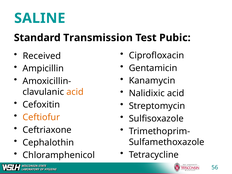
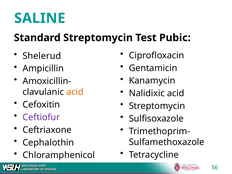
Standard Transmission: Transmission -> Streptomycin
Received: Received -> Shelerud
Ceftiofur colour: orange -> purple
